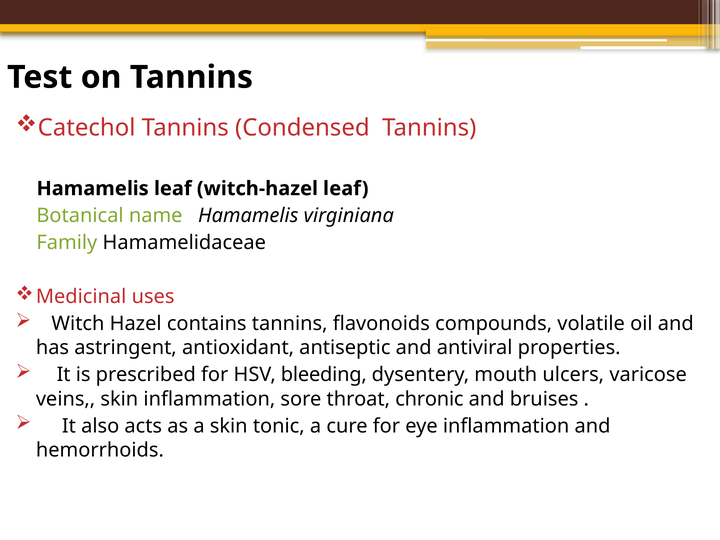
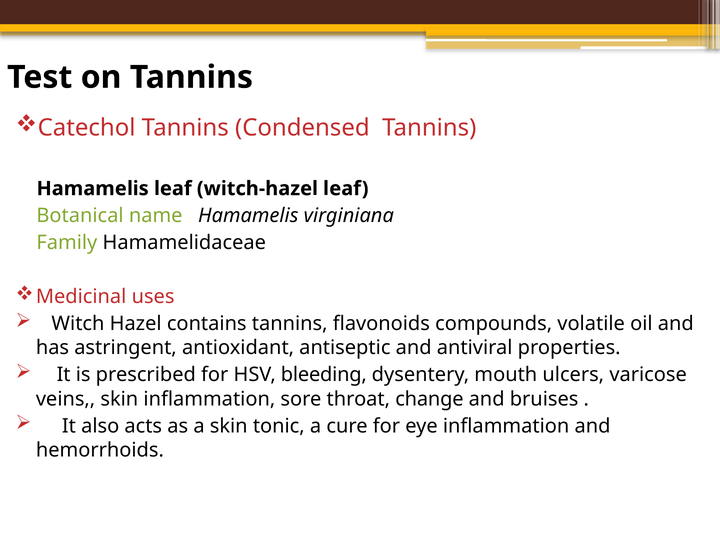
chronic: chronic -> change
